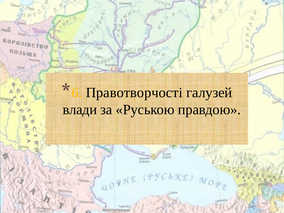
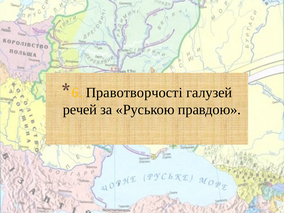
влади: влади -> речей
